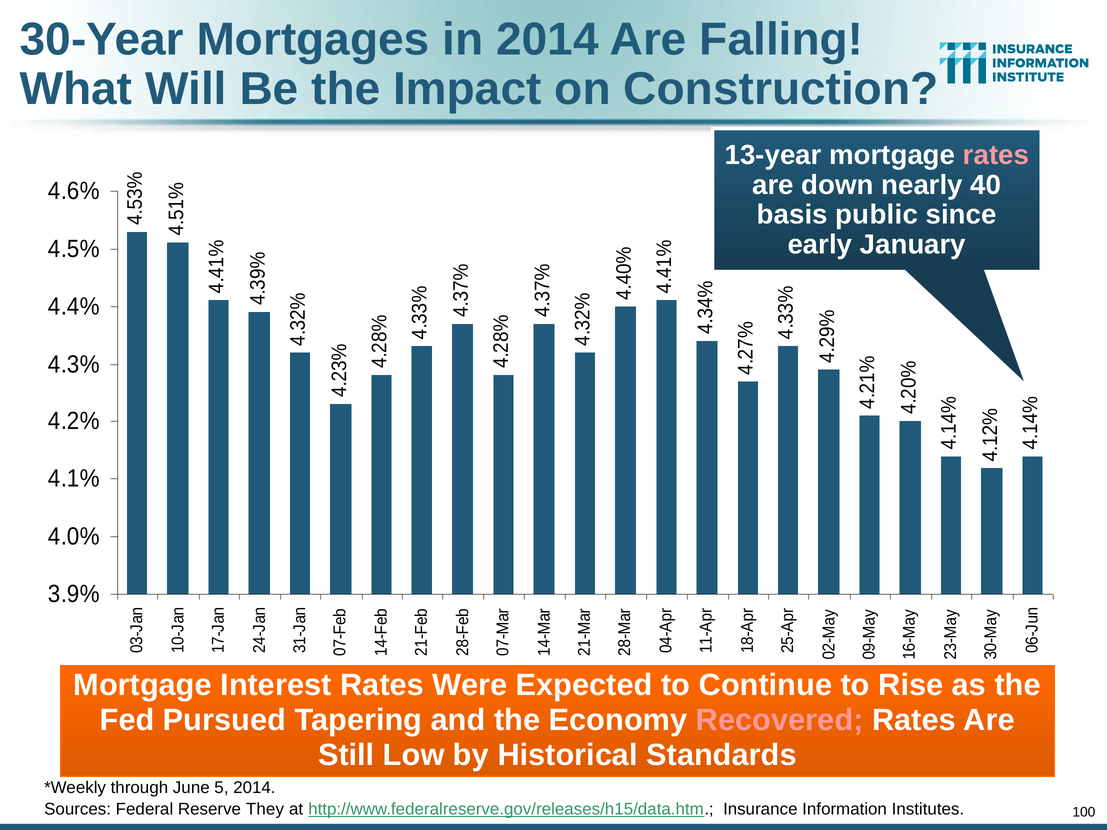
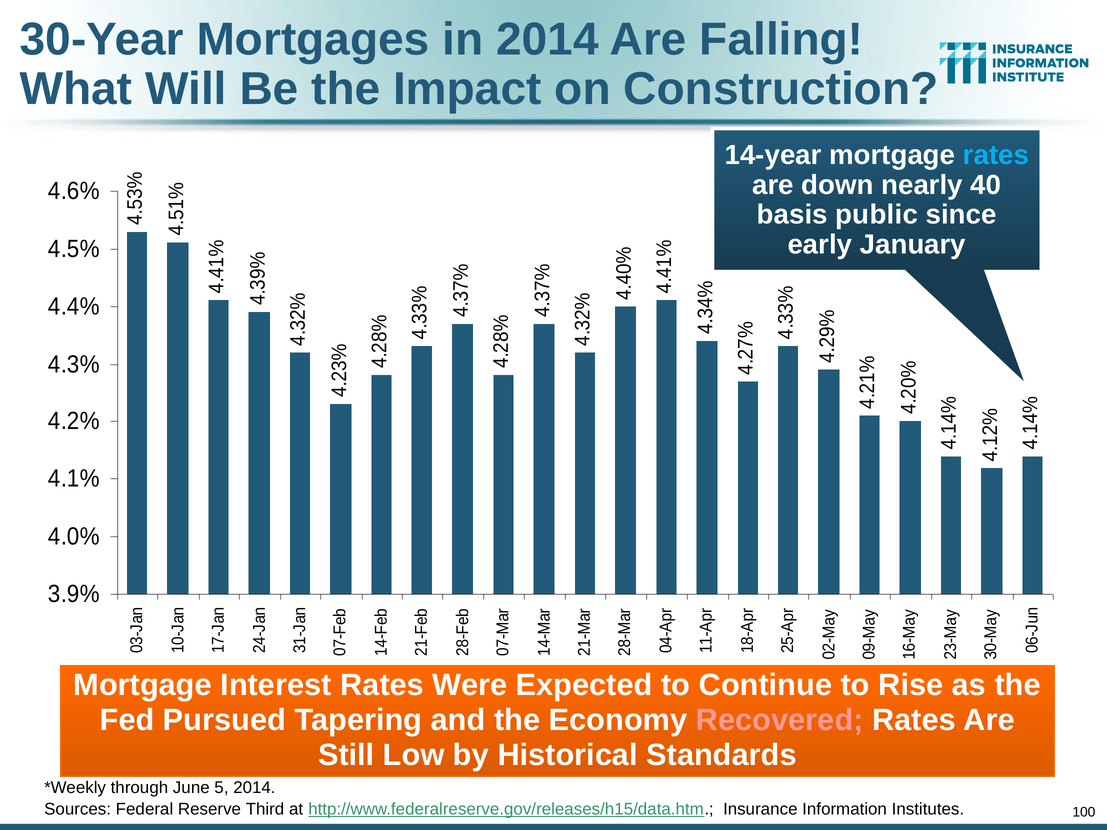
13-year: 13-year -> 14-year
rates at (996, 155) colour: pink -> light blue
They: They -> Third
